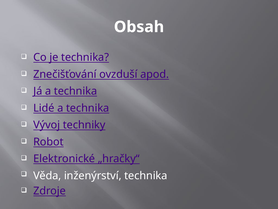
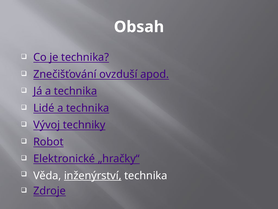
inženýrství underline: none -> present
